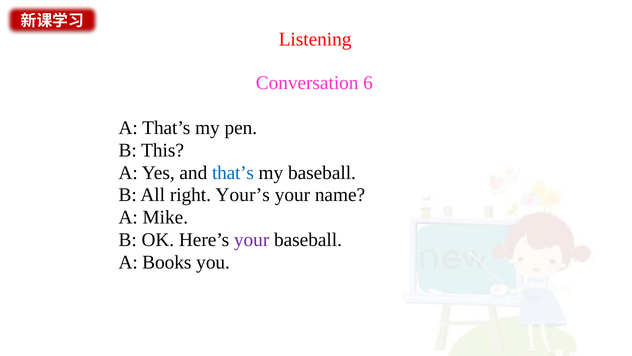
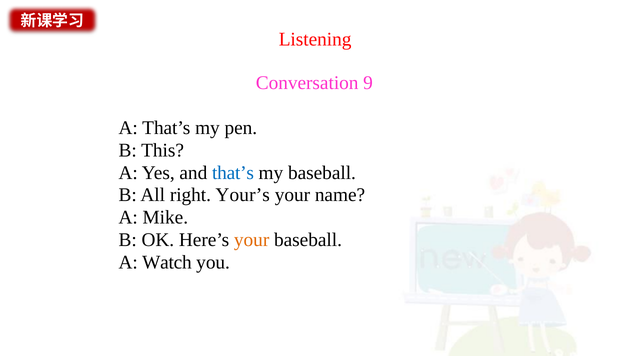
6: 6 -> 9
your at (252, 240) colour: purple -> orange
Books: Books -> Watch
